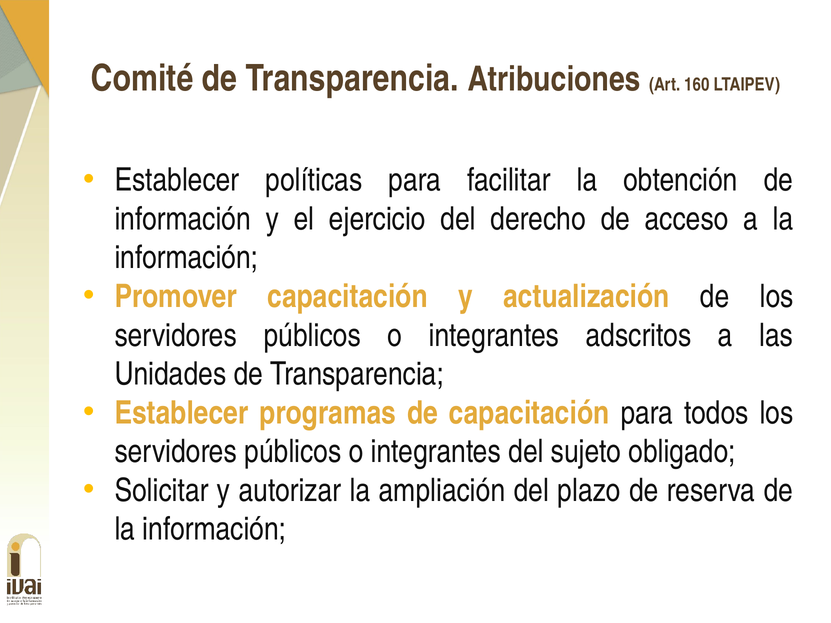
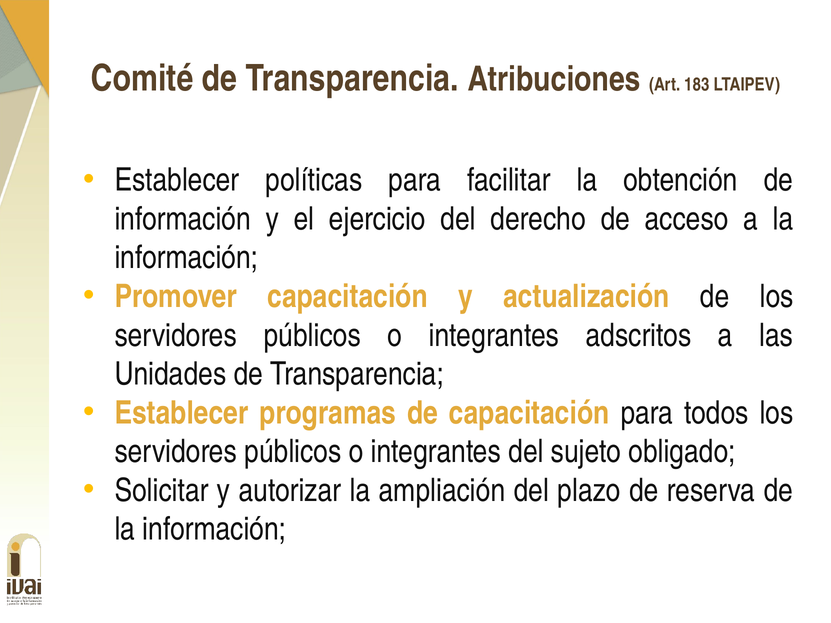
160: 160 -> 183
